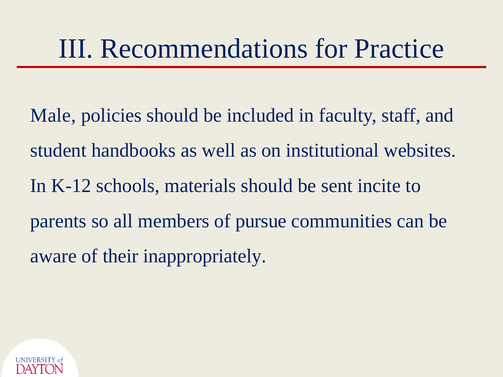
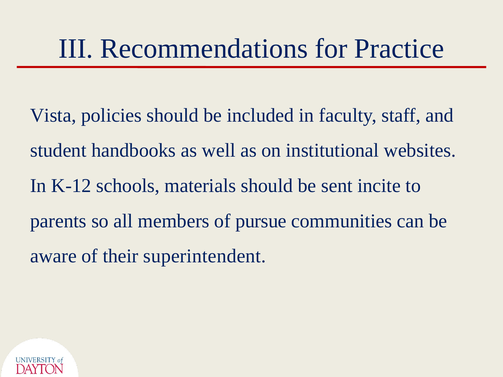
Male: Male -> Vista
inappropriately: inappropriately -> superintendent
